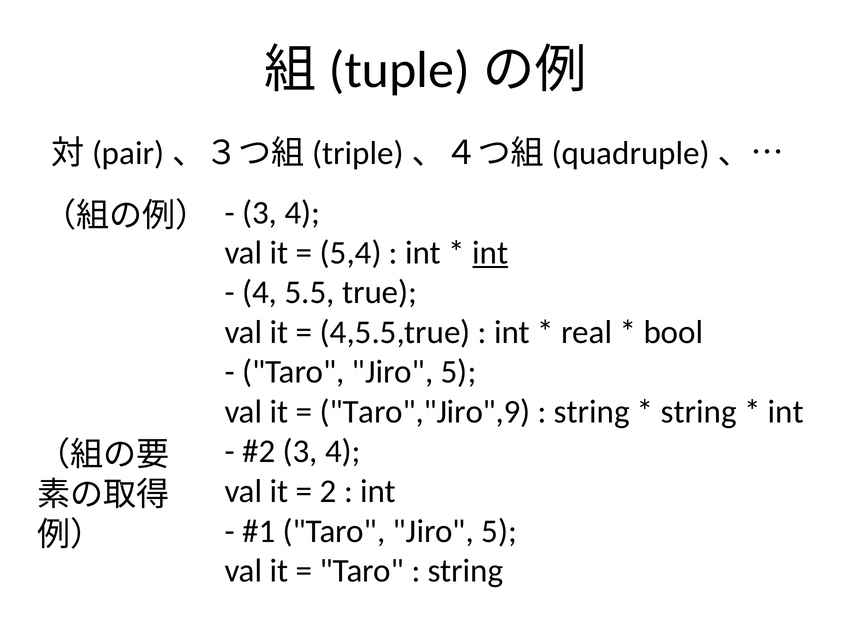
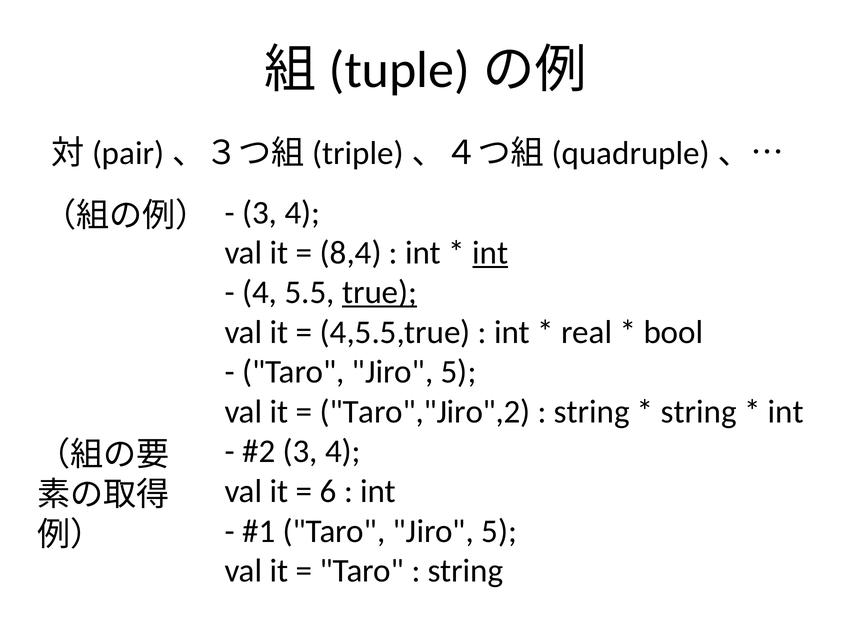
5,4: 5,4 -> 8,4
true underline: none -> present
Taro","Jiro",9: Taro","Jiro",9 -> Taro","Jiro",2
2: 2 -> 6
